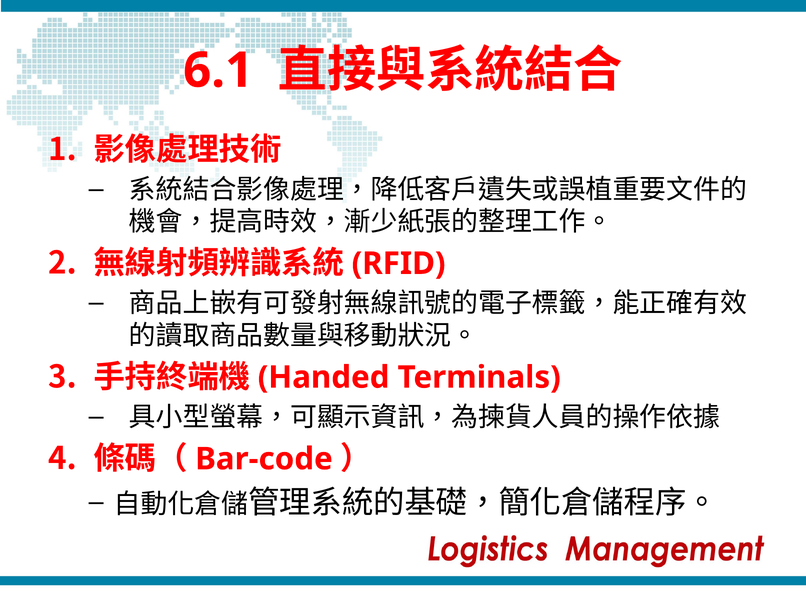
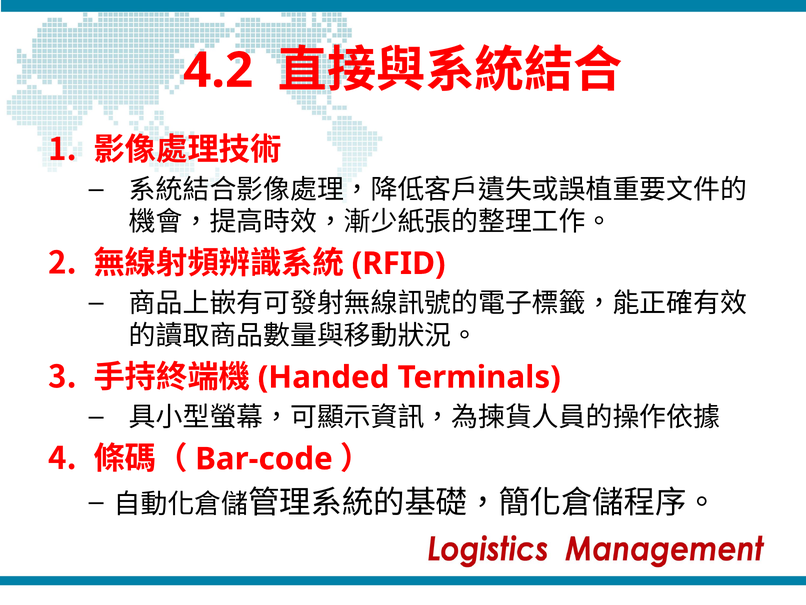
6.1: 6.1 -> 4.2
